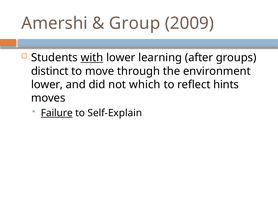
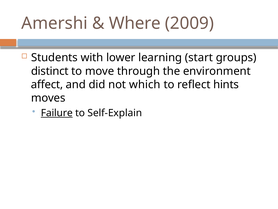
Group: Group -> Where
with underline: present -> none
after: after -> start
lower at (47, 84): lower -> affect
